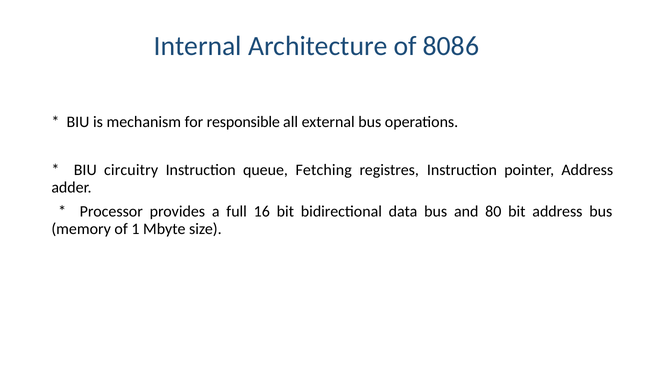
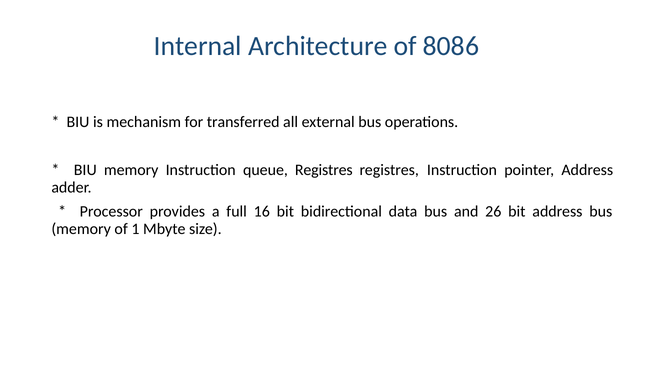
responsible: responsible -> transferred
BIU circuitry: circuitry -> memory
queue Fetching: Fetching -> Registres
80: 80 -> 26
